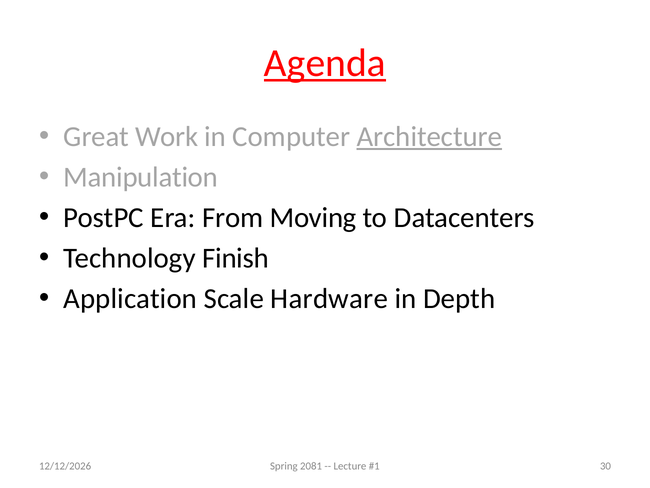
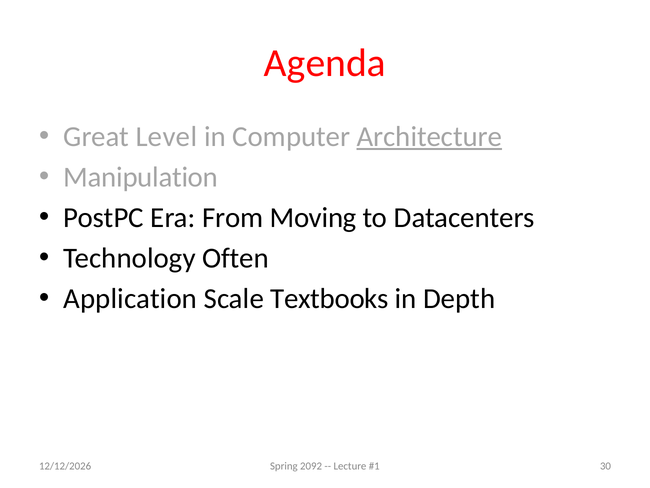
Agenda underline: present -> none
Work: Work -> Level
Finish: Finish -> Often
Hardware: Hardware -> Textbooks
2081: 2081 -> 2092
